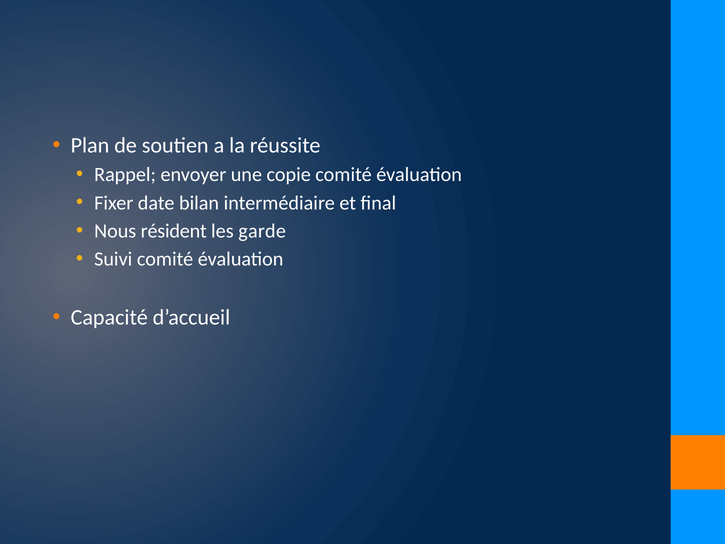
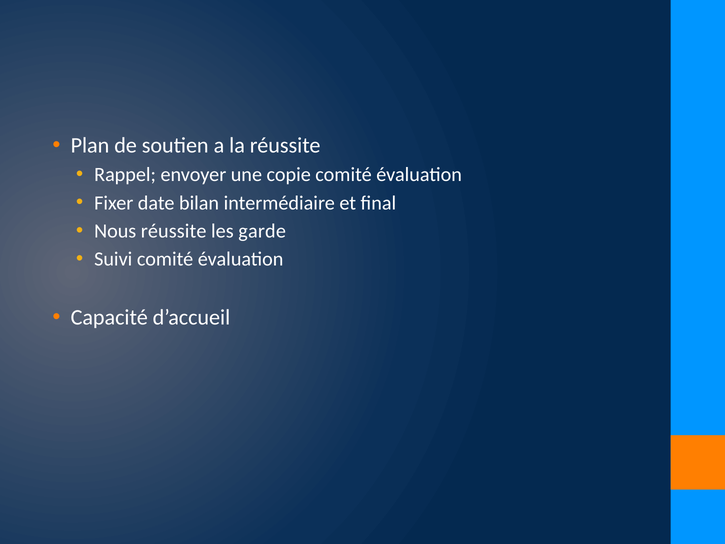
Nous résident: résident -> réussite
